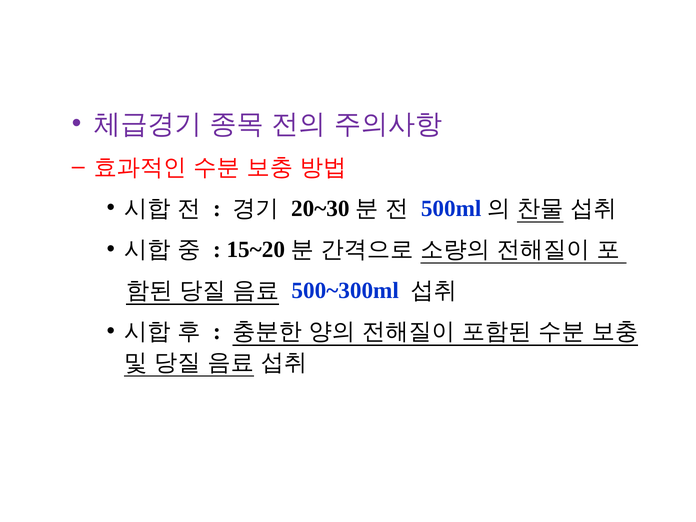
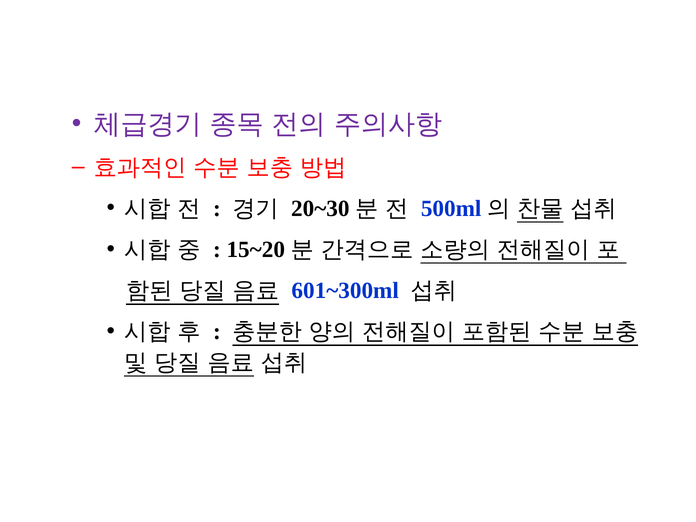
500~300ml: 500~300ml -> 601~300ml
